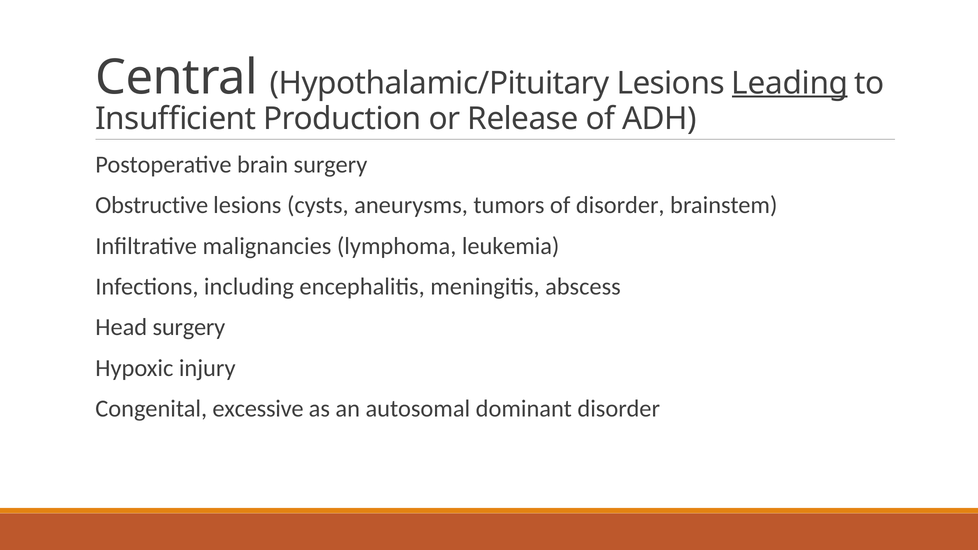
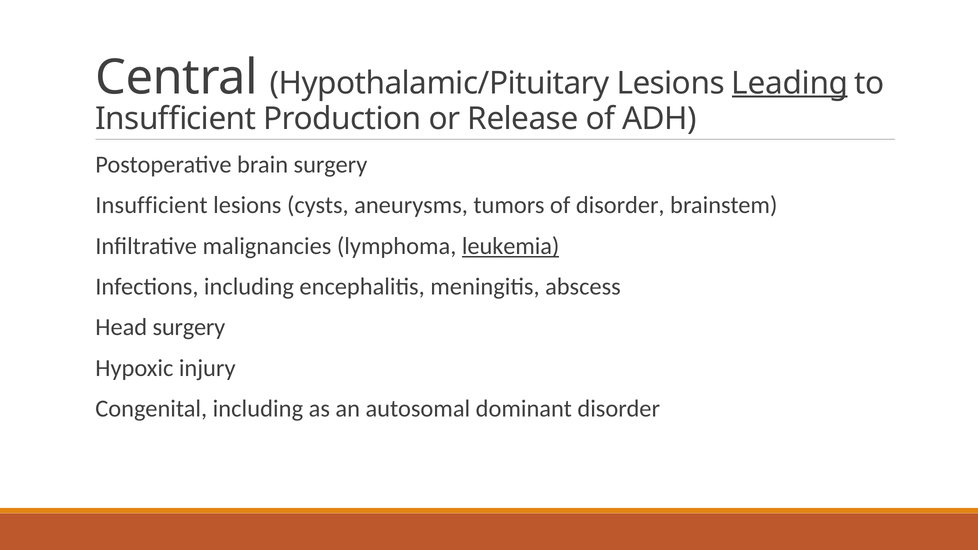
Obstructive at (152, 205): Obstructive -> Insufficient
leukemia underline: none -> present
Congenital excessive: excessive -> including
